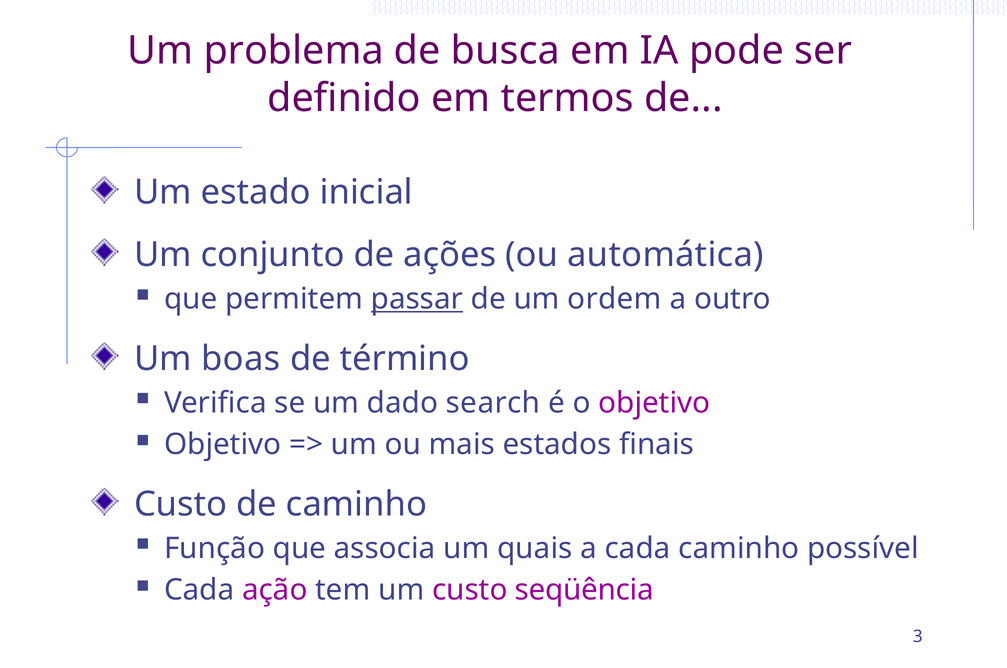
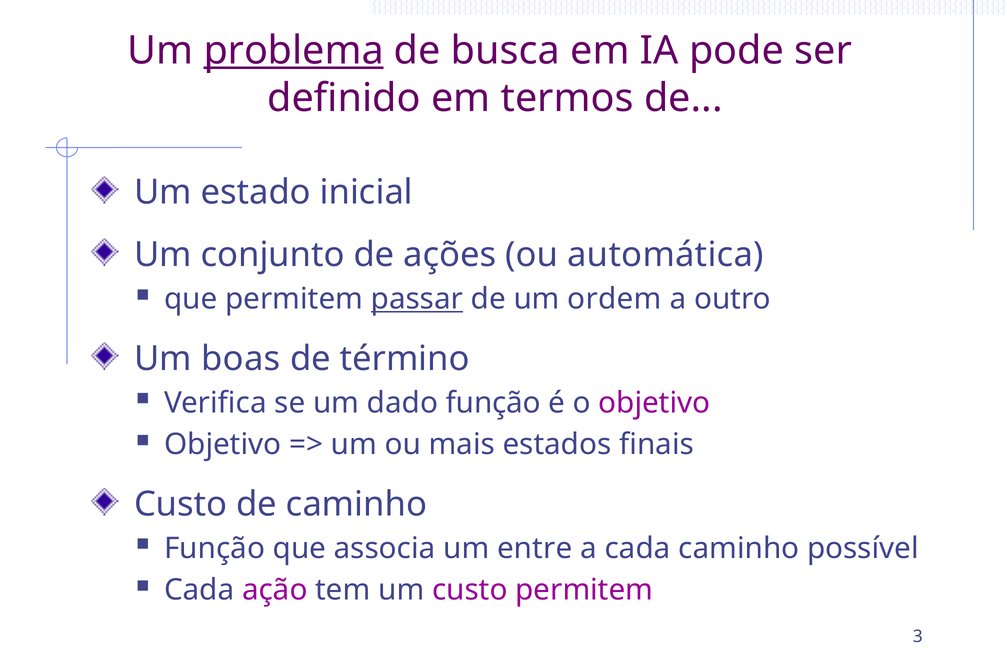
problema underline: none -> present
dado search: search -> função
quais: quais -> entre
custo seqüência: seqüência -> permitem
